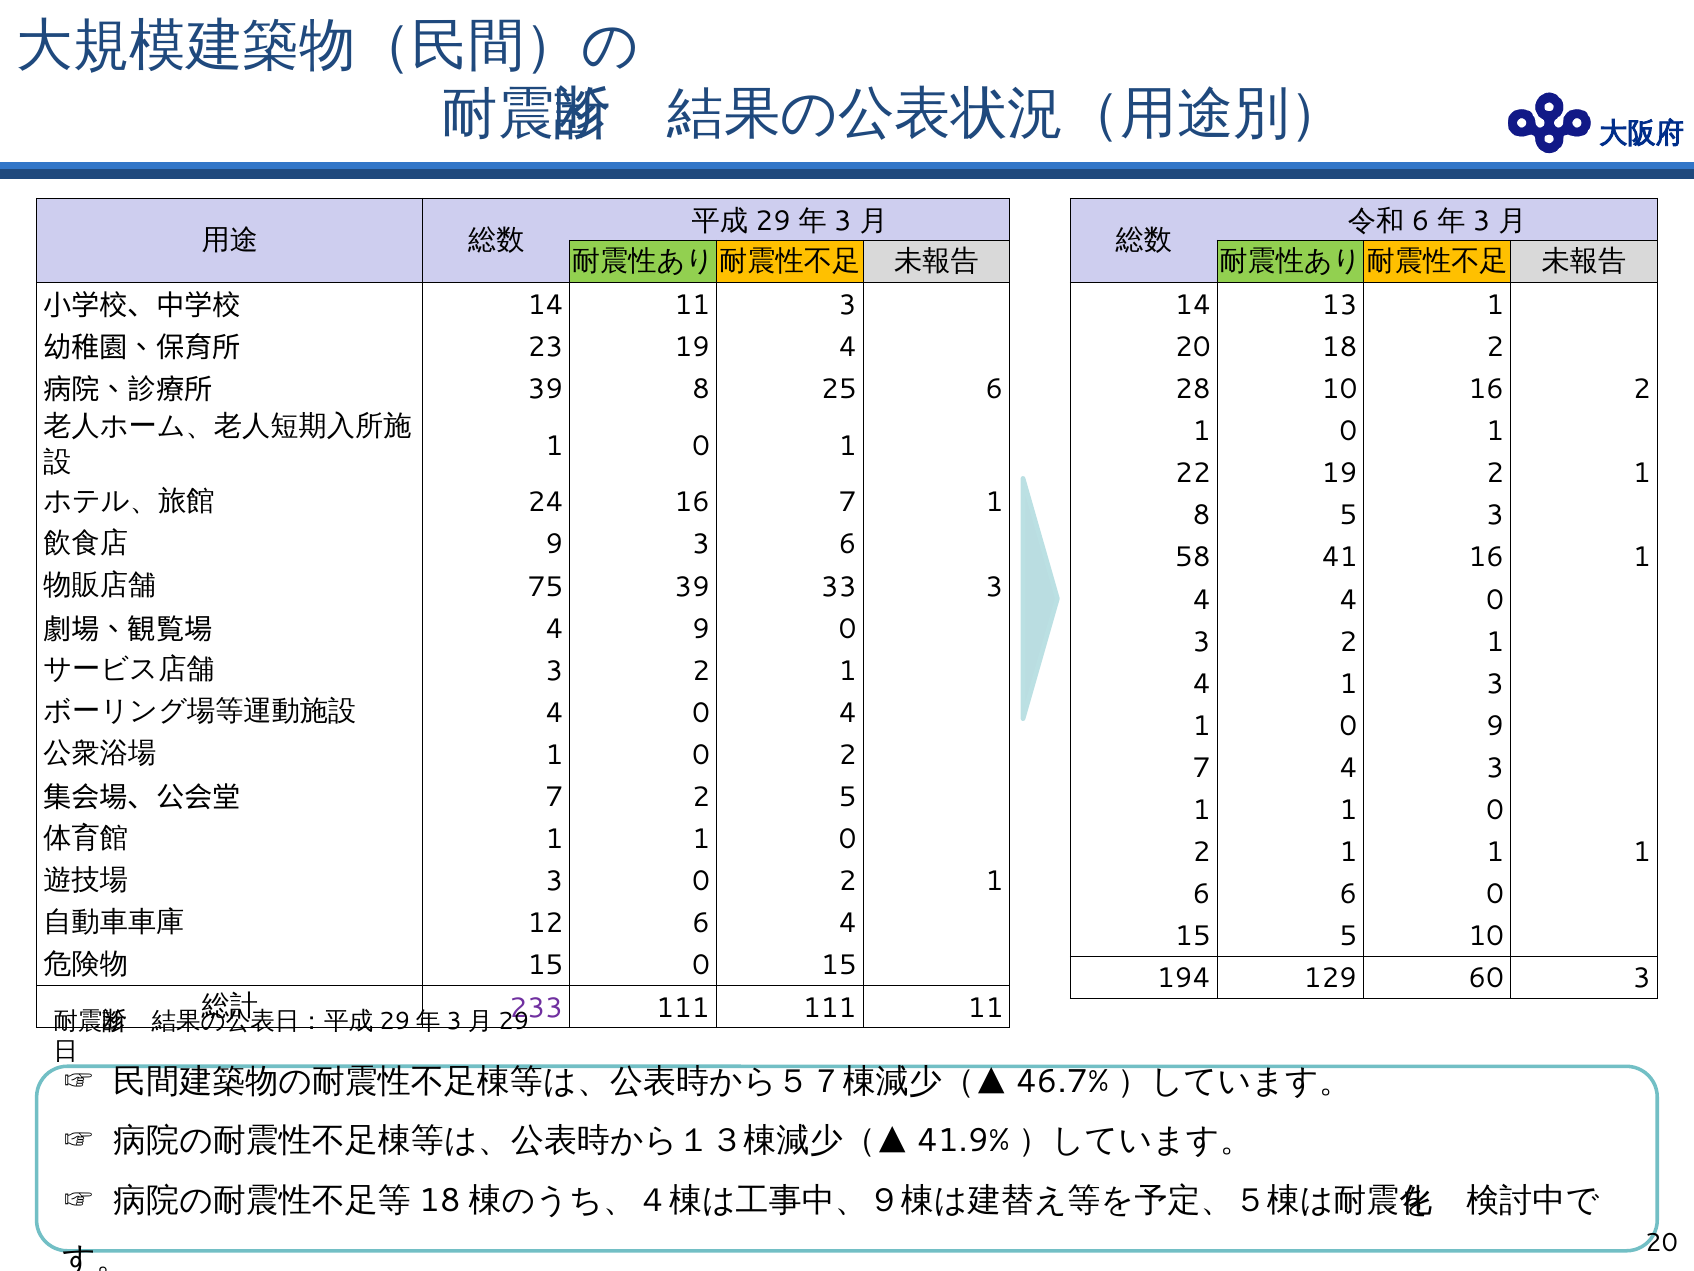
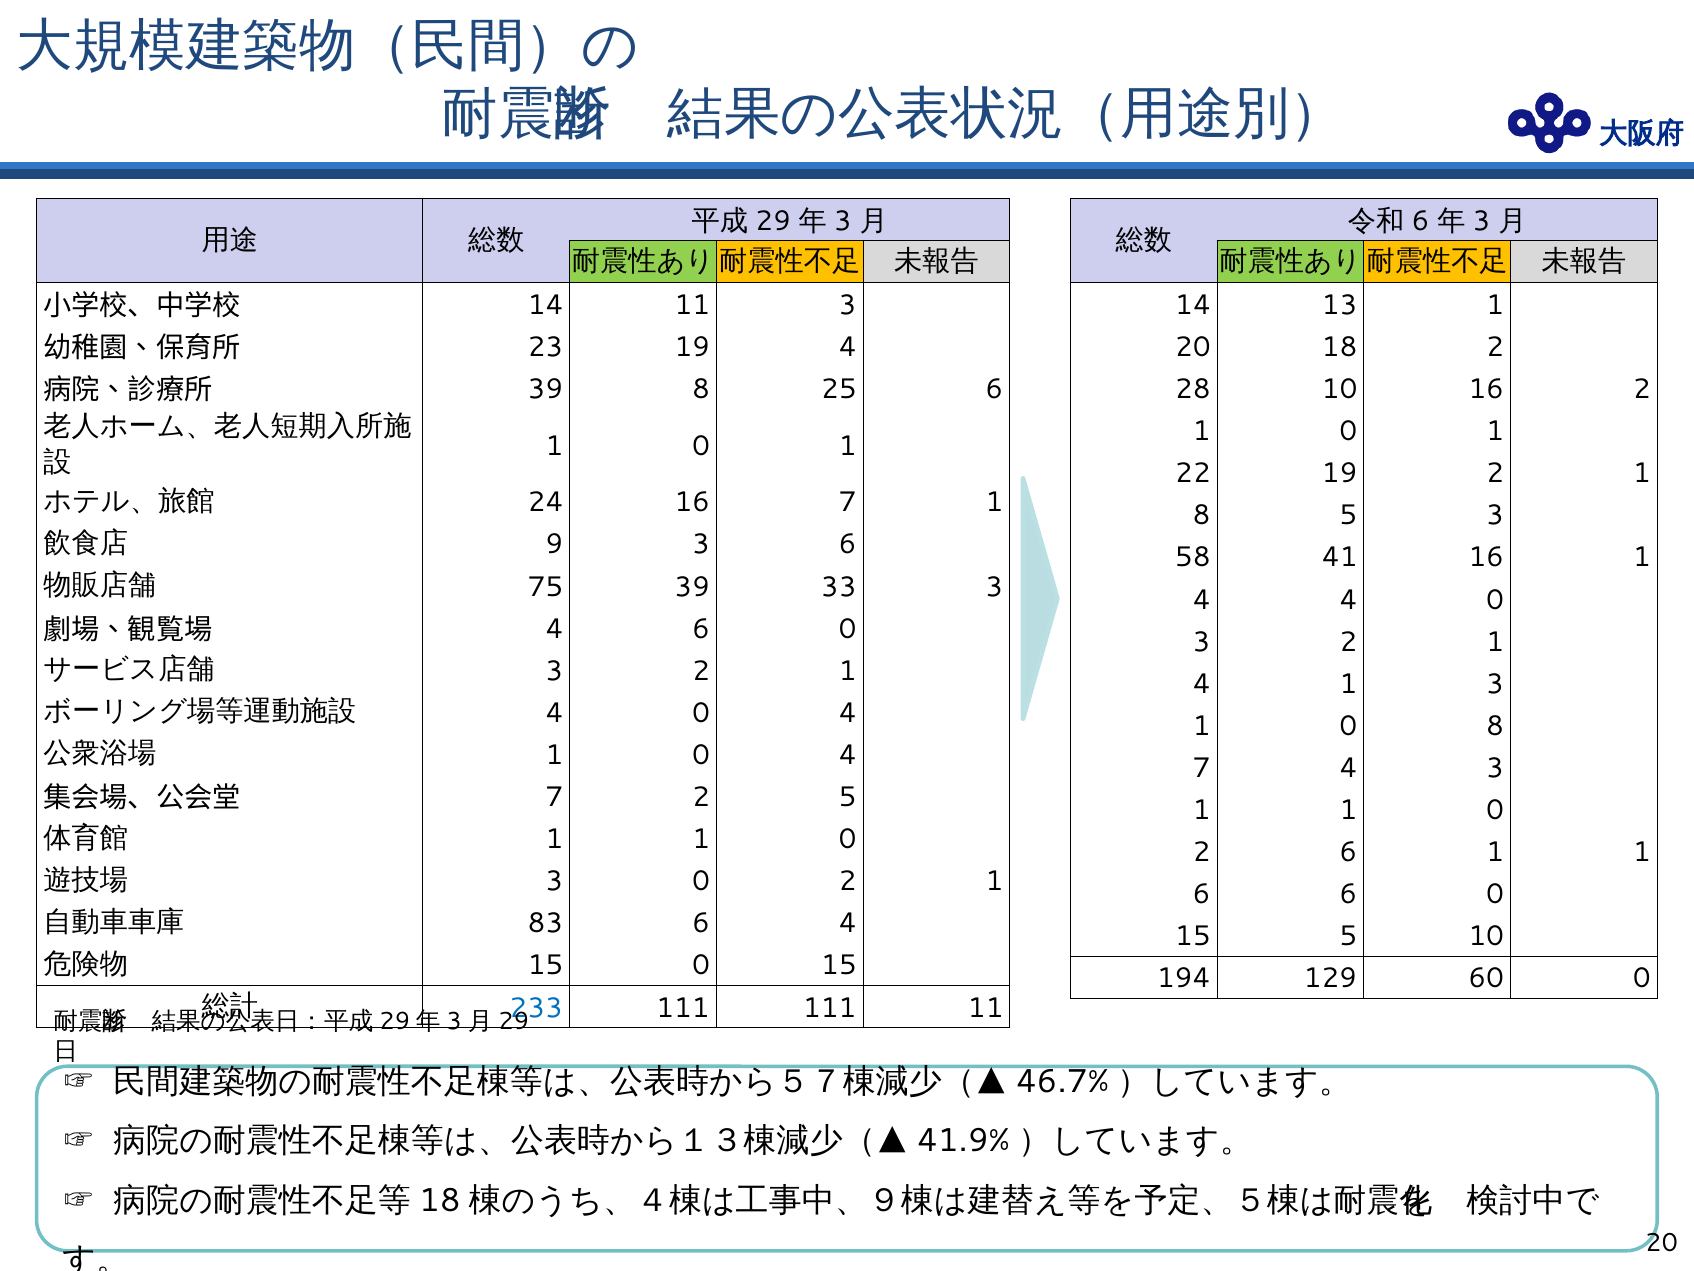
4 9: 9 -> 6
0 9: 9 -> 8
2 at (848, 755): 2 -> 4
1 at (1348, 852): 1 -> 6
12: 12 -> 83
60 3: 3 -> 0
233 colour: purple -> blue
